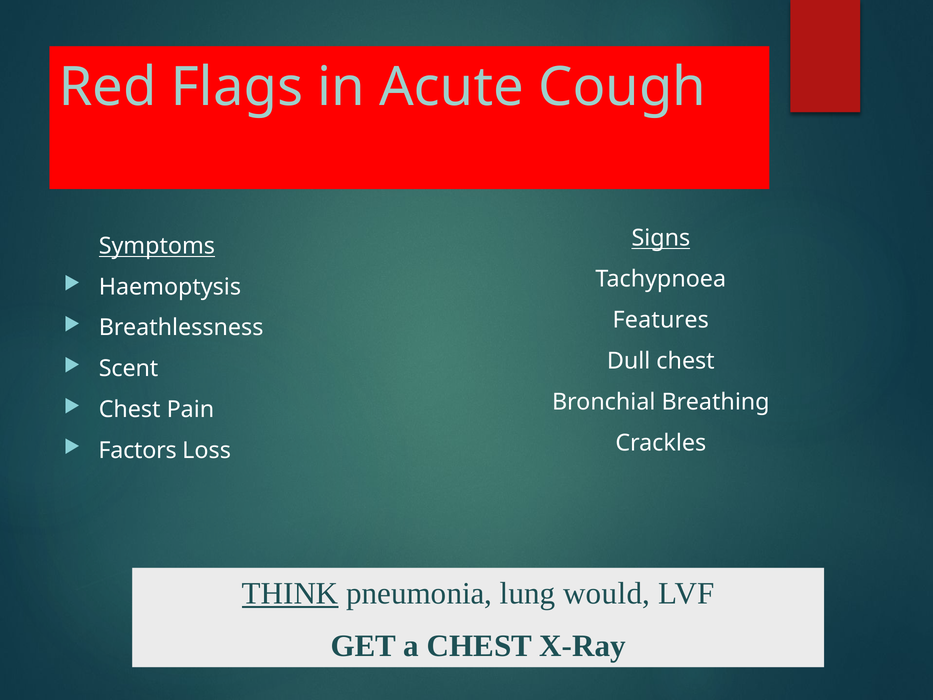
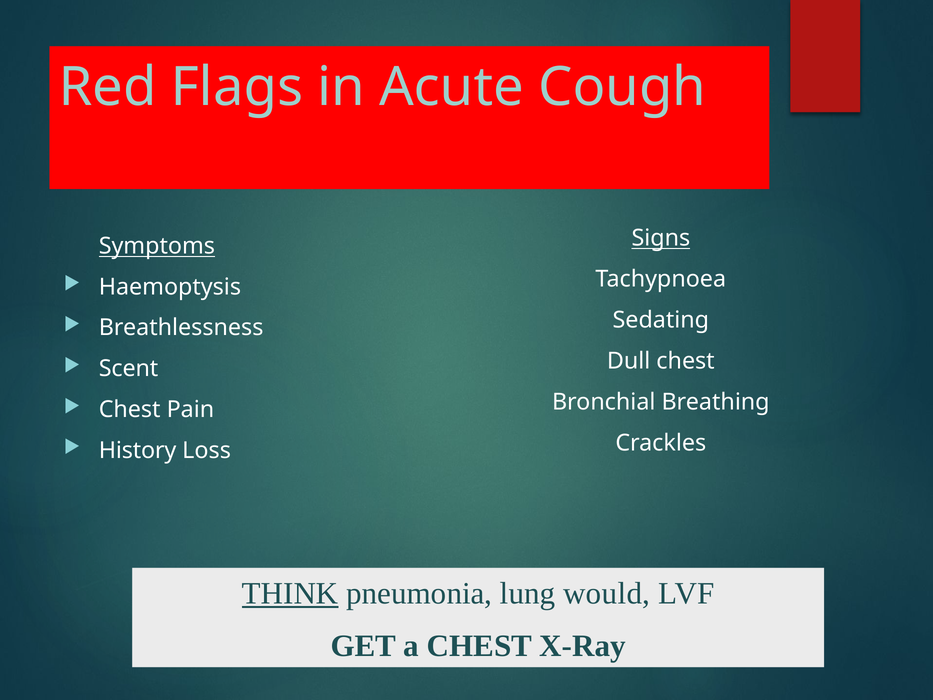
Features: Features -> Sedating
Factors: Factors -> History
